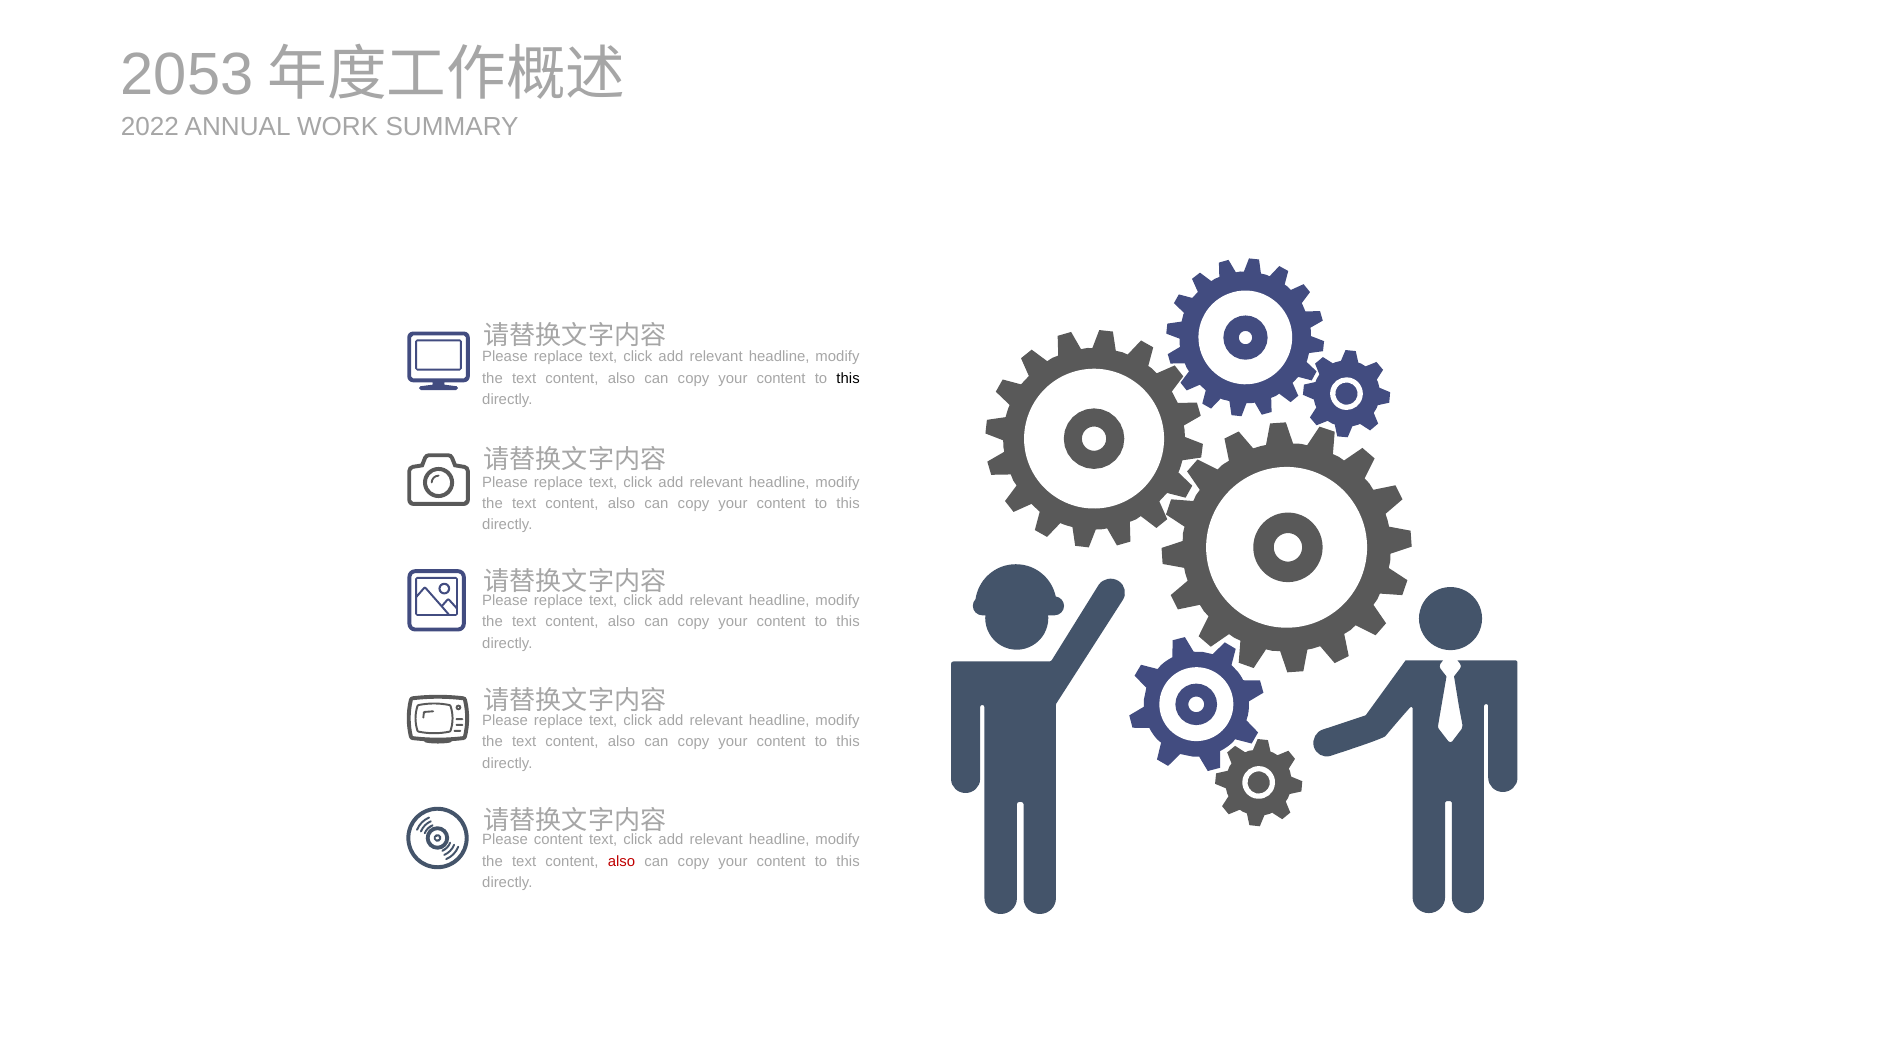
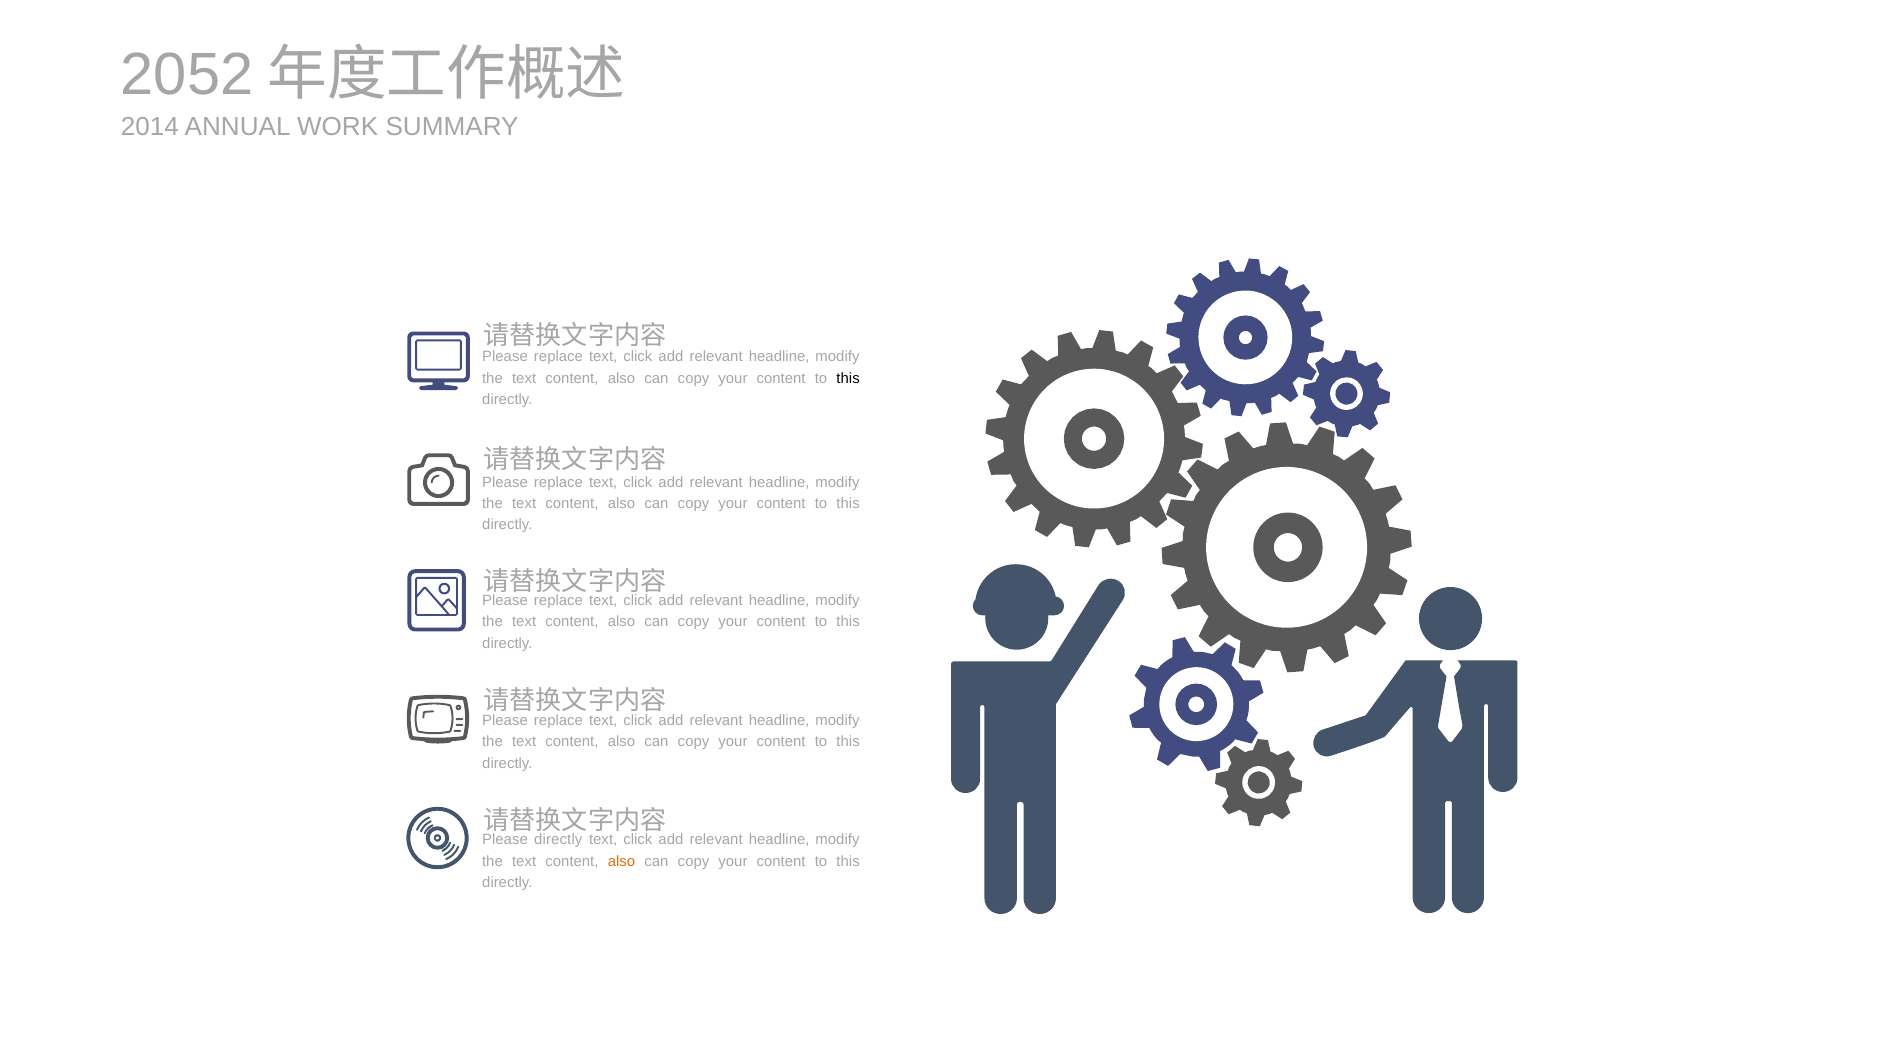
2053: 2053 -> 2052
2022: 2022 -> 2014
Please content: content -> directly
also at (622, 861) colour: red -> orange
